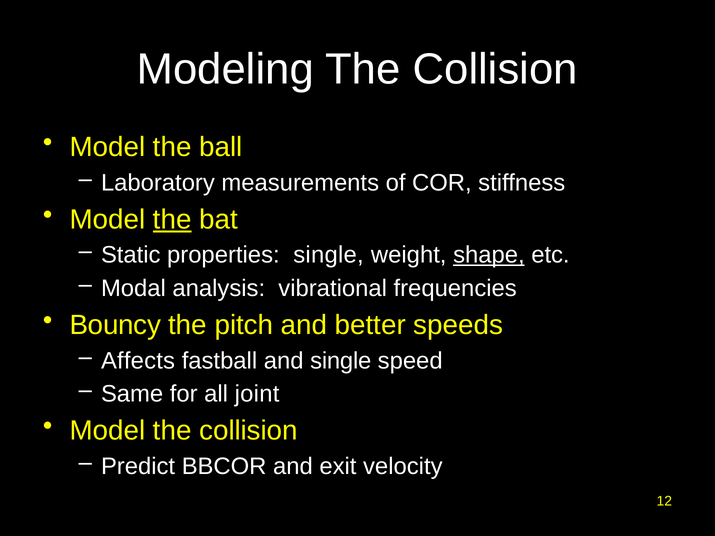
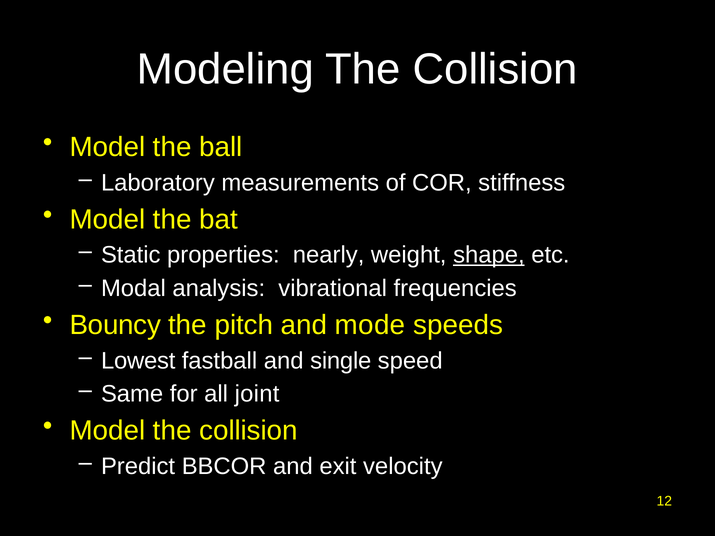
the at (172, 220) underline: present -> none
properties single: single -> nearly
better: better -> mode
Affects: Affects -> Lowest
